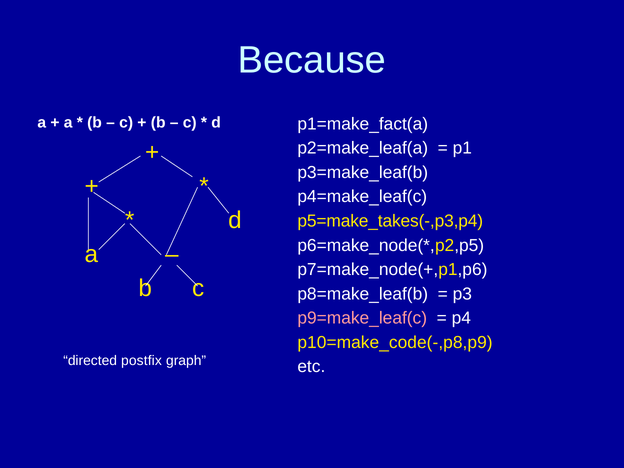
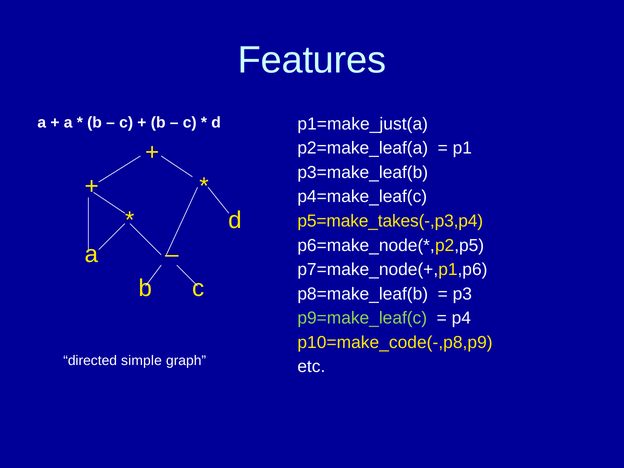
Because: Because -> Features
p1=make_fact(a: p1=make_fact(a -> p1=make_just(a
p9=make_leaf(c colour: pink -> light green
postfix: postfix -> simple
